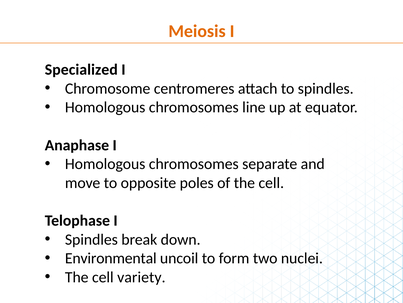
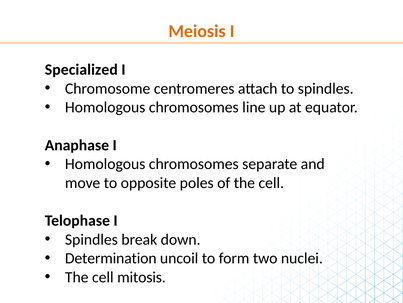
Environmental: Environmental -> Determination
variety: variety -> mitosis
